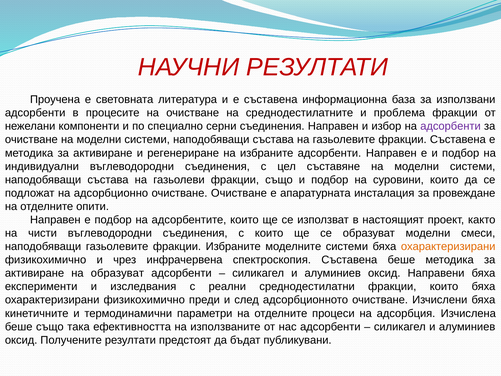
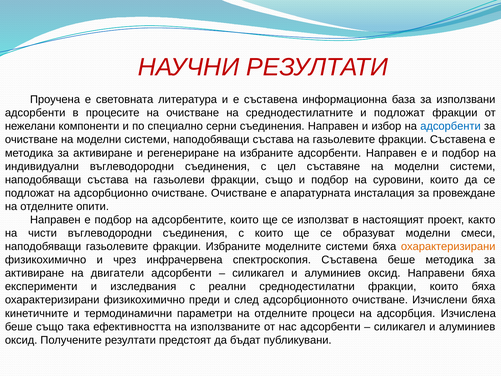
и проблема: проблема -> подложат
адсорбенти at (451, 126) colour: purple -> blue
на образуват: образуват -> двигатели
